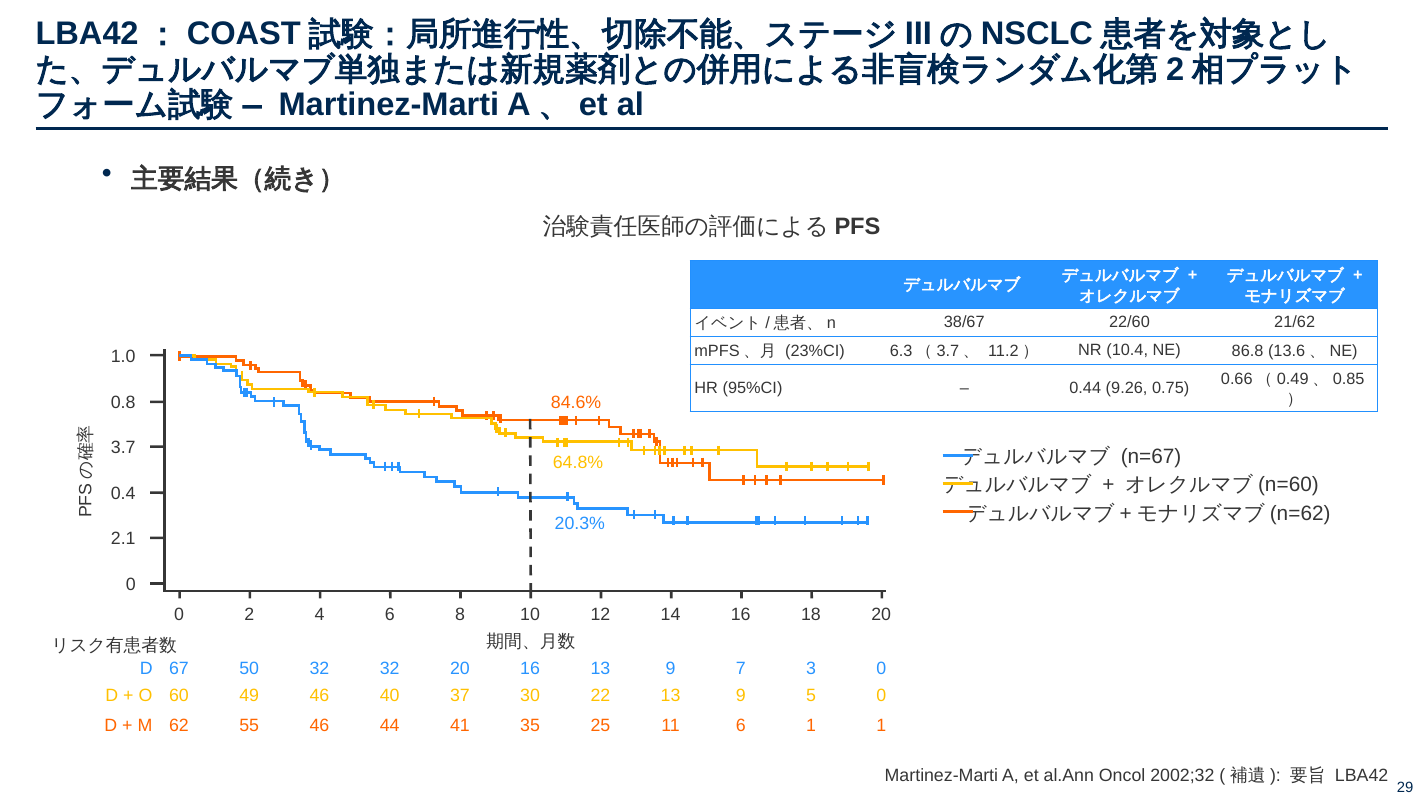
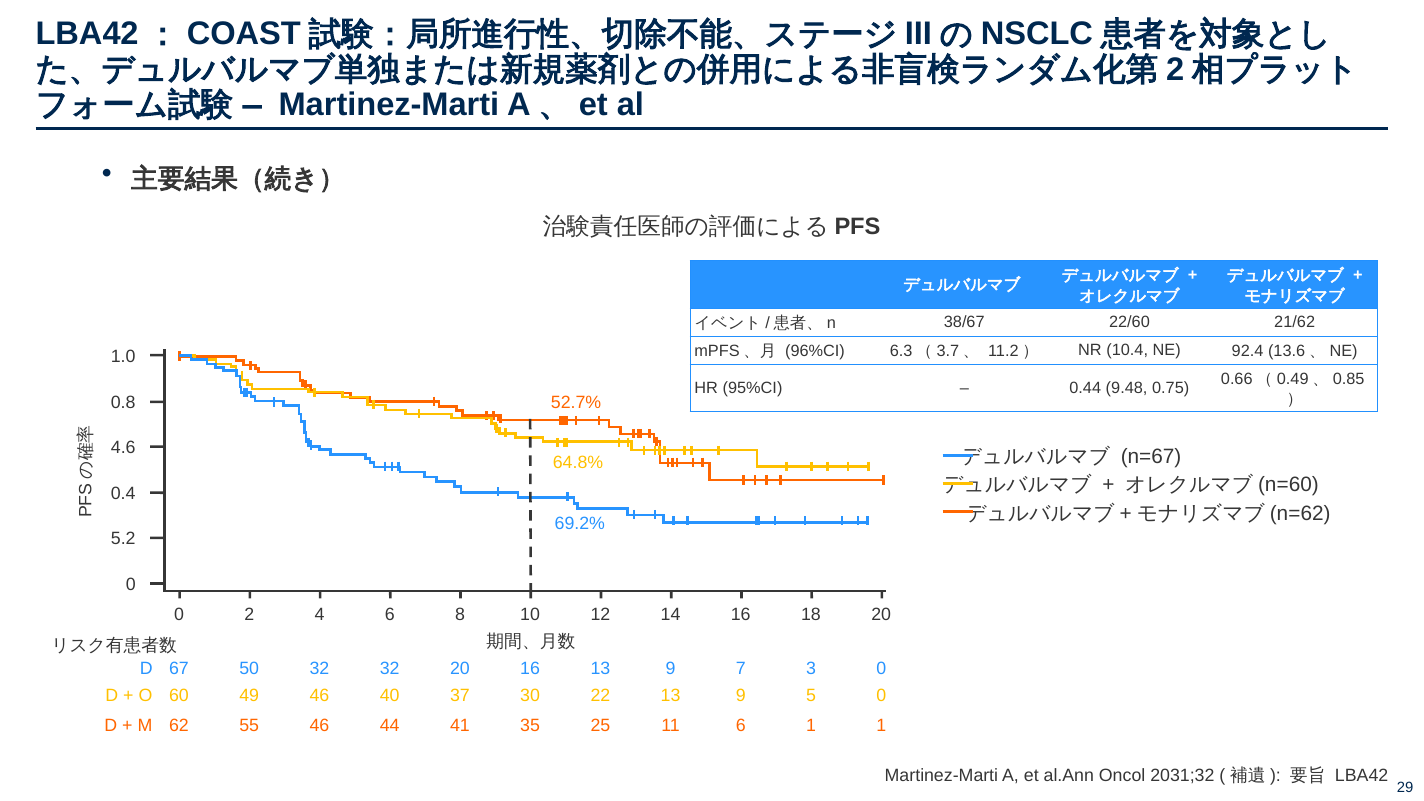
23%CI: 23%CI -> 96%CI
86.8: 86.8 -> 92.4
9.26: 9.26 -> 9.48
84.6%: 84.6% -> 52.7%
3.7: 3.7 -> 4.6
20.3%: 20.3% -> 69.2%
2.1: 2.1 -> 5.2
2002;32: 2002;32 -> 2031;32
